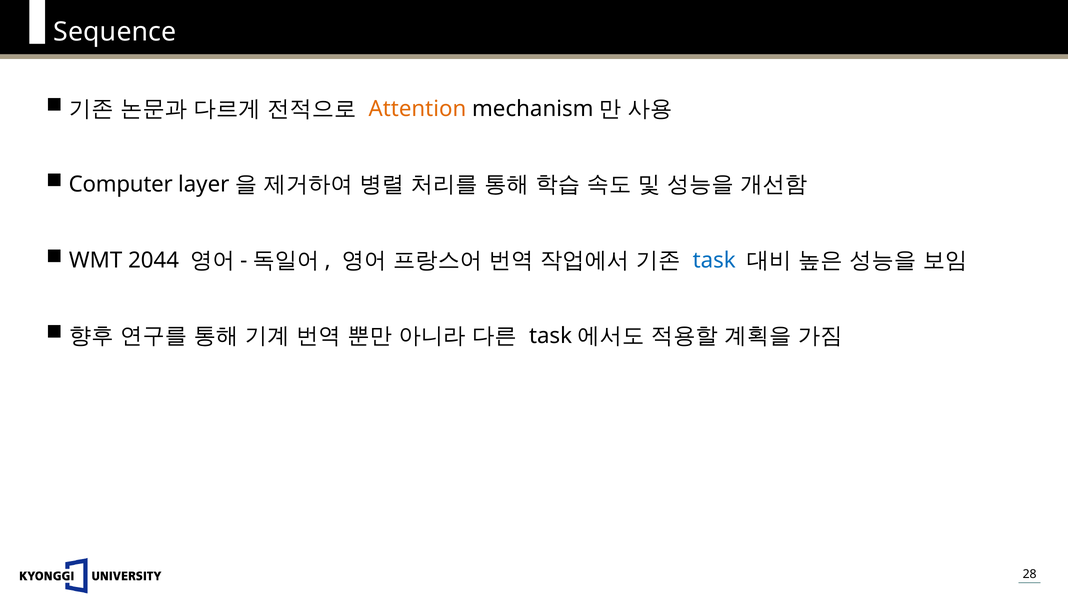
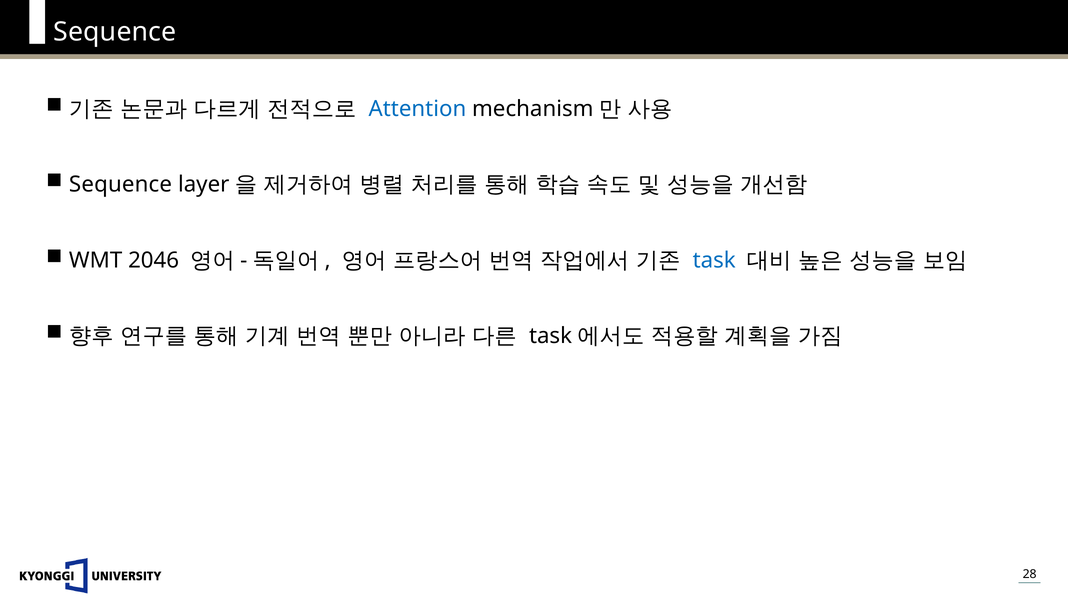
Attention colour: orange -> blue
Computer at (121, 184): Computer -> Sequence
2044: 2044 -> 2046
